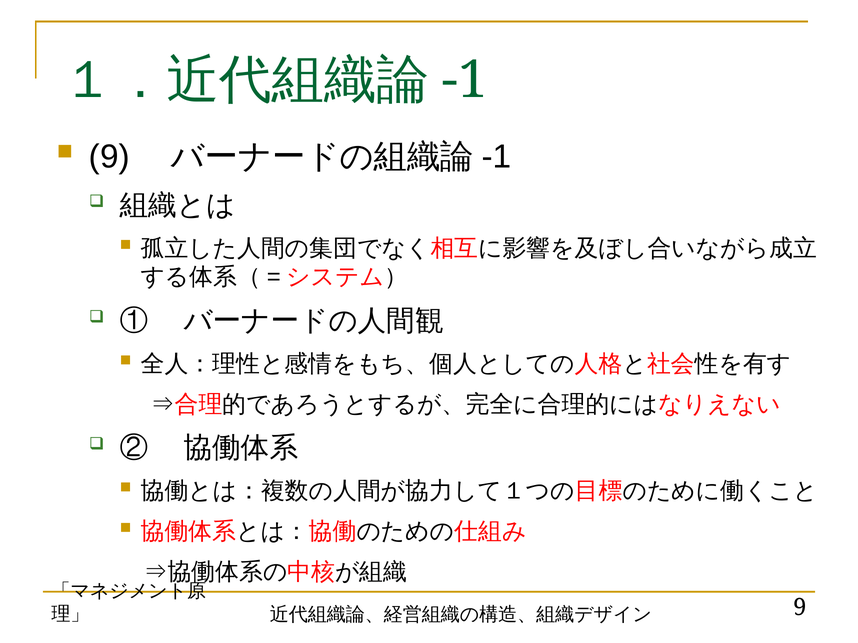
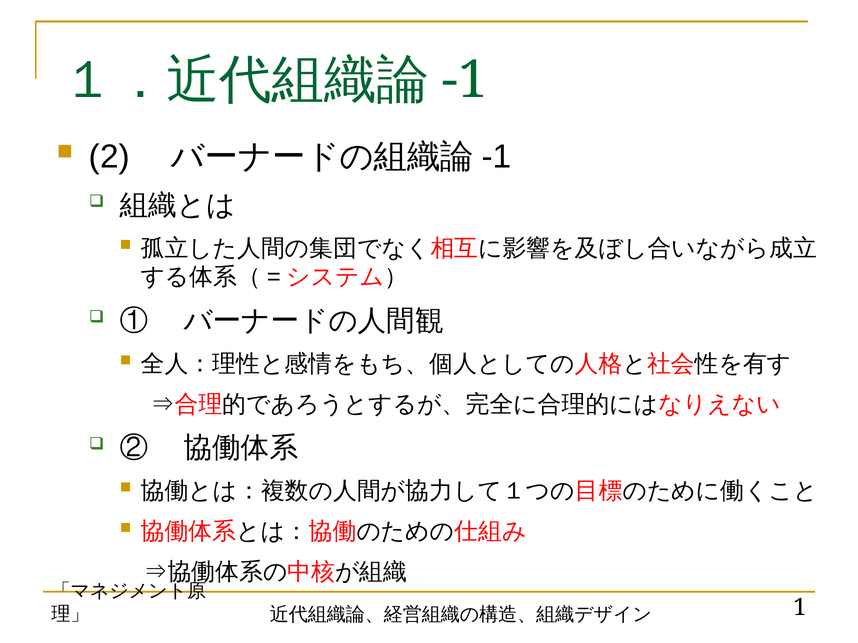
9 at (109, 157): 9 -> 2
9 at (800, 608): 9 -> 1
